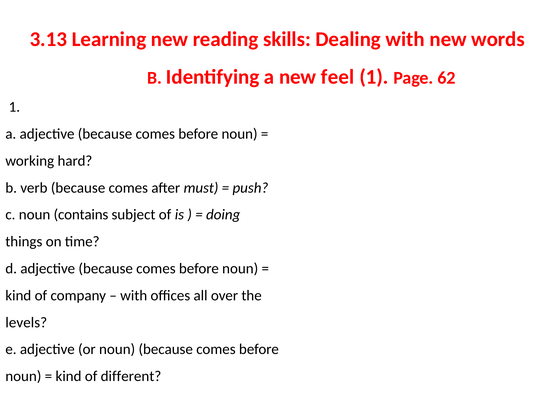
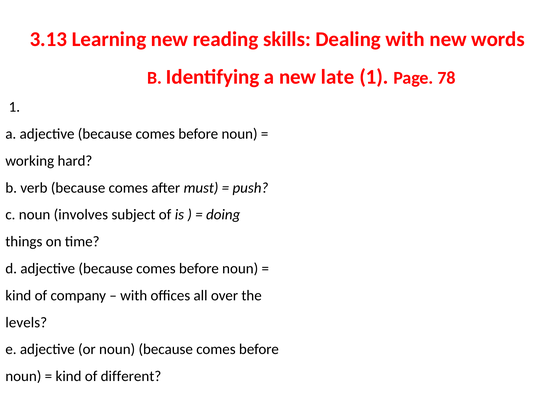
feel: feel -> late
62: 62 -> 78
contains: contains -> involves
